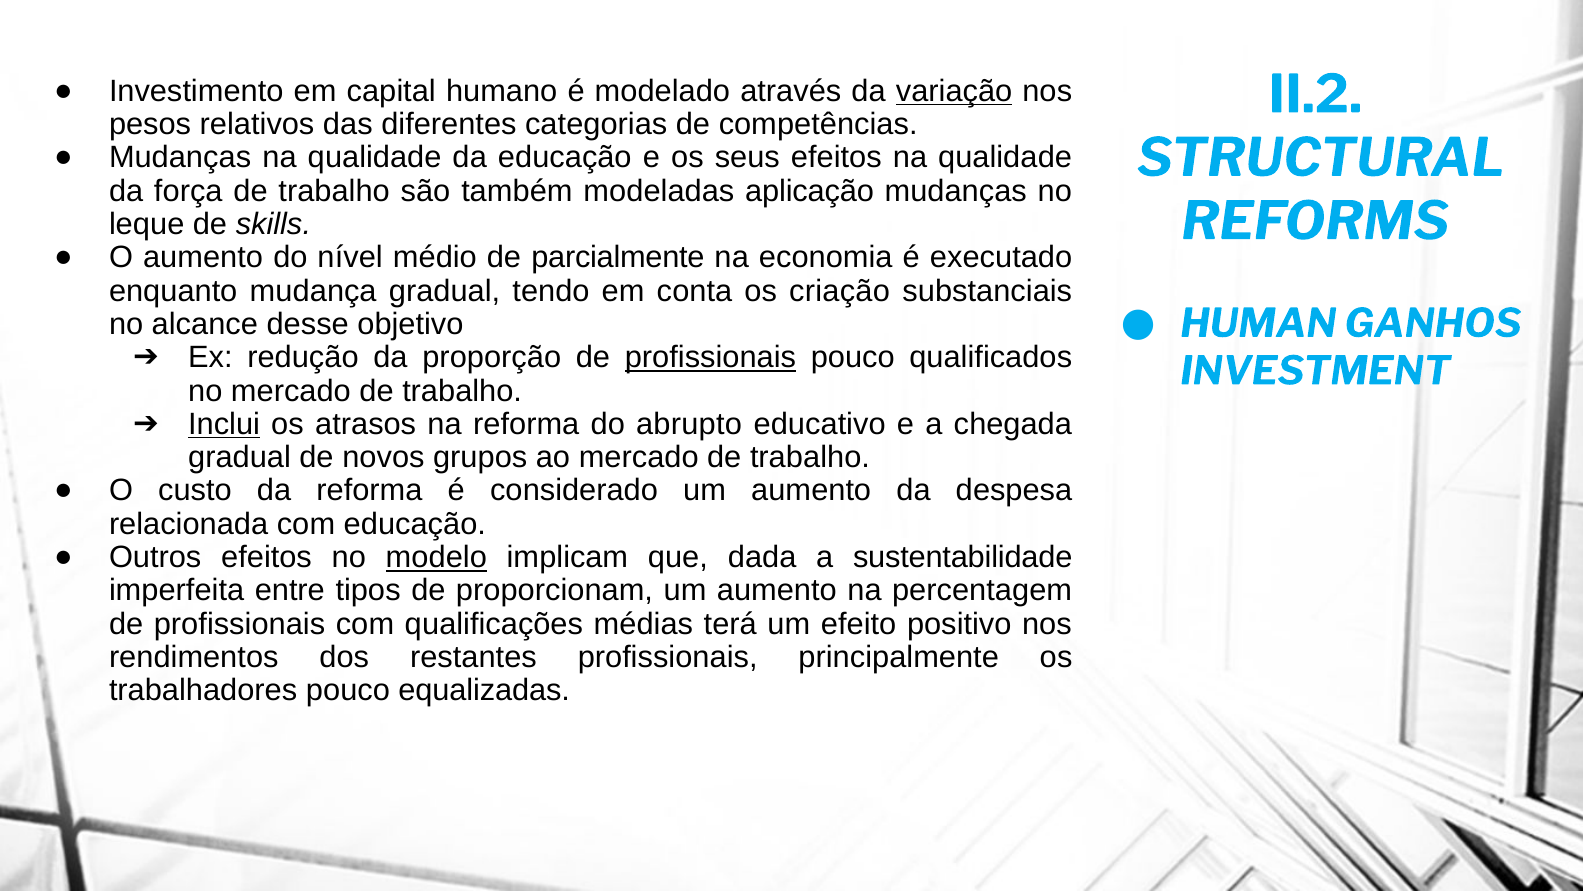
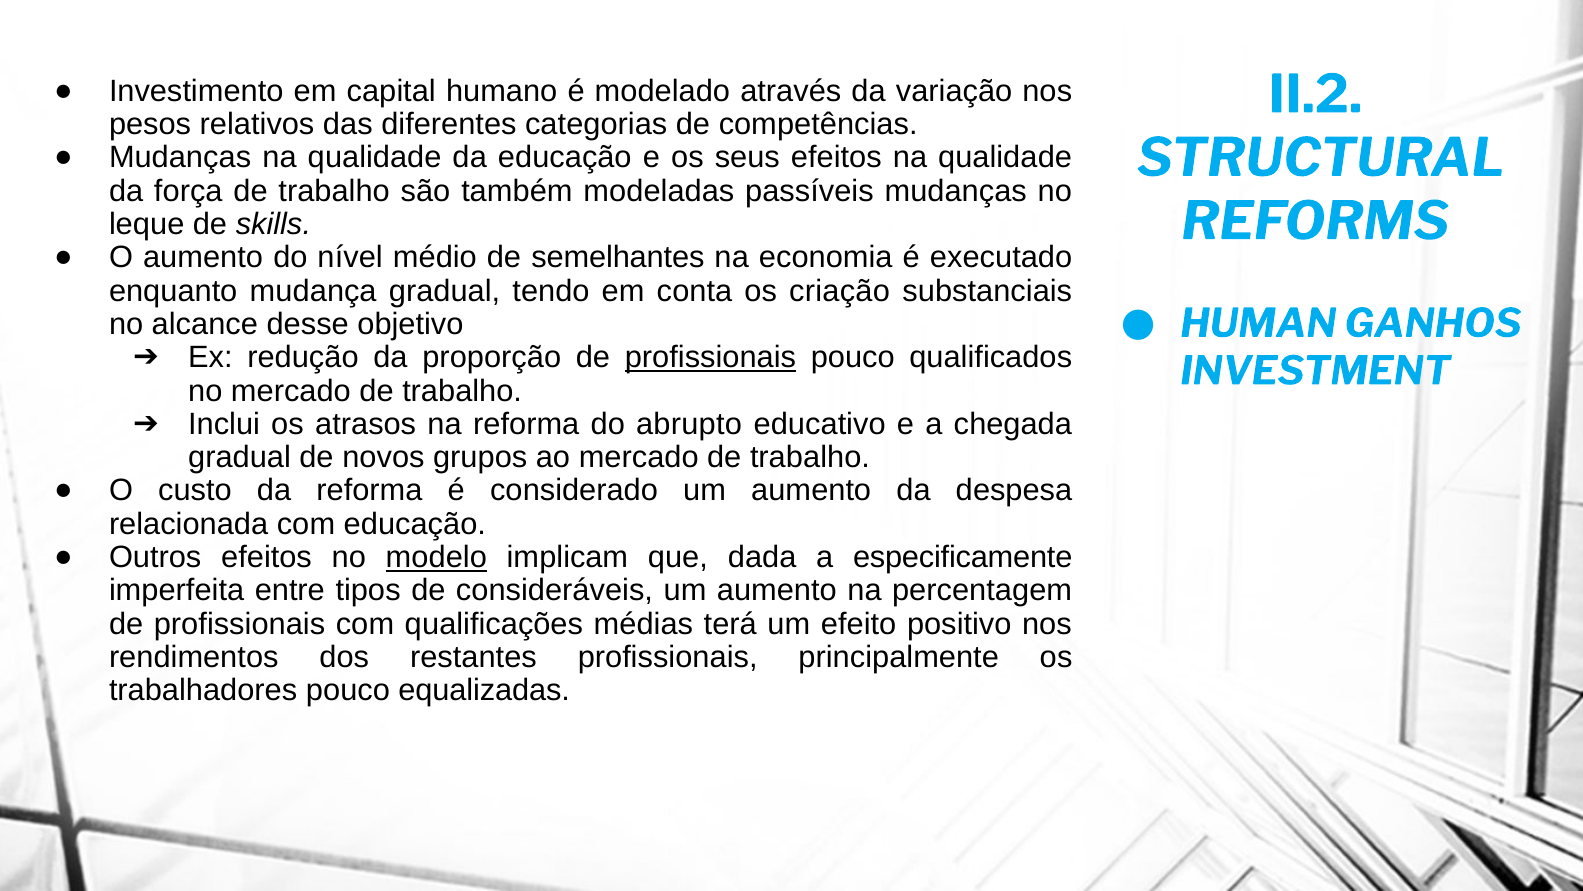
variação underline: present -> none
aplicação: aplicação -> passíveis
parcialmente: parcialmente -> semelhantes
Inclui underline: present -> none
sustentabilidade: sustentabilidade -> especificamente
proporcionam: proporcionam -> consideráveis
